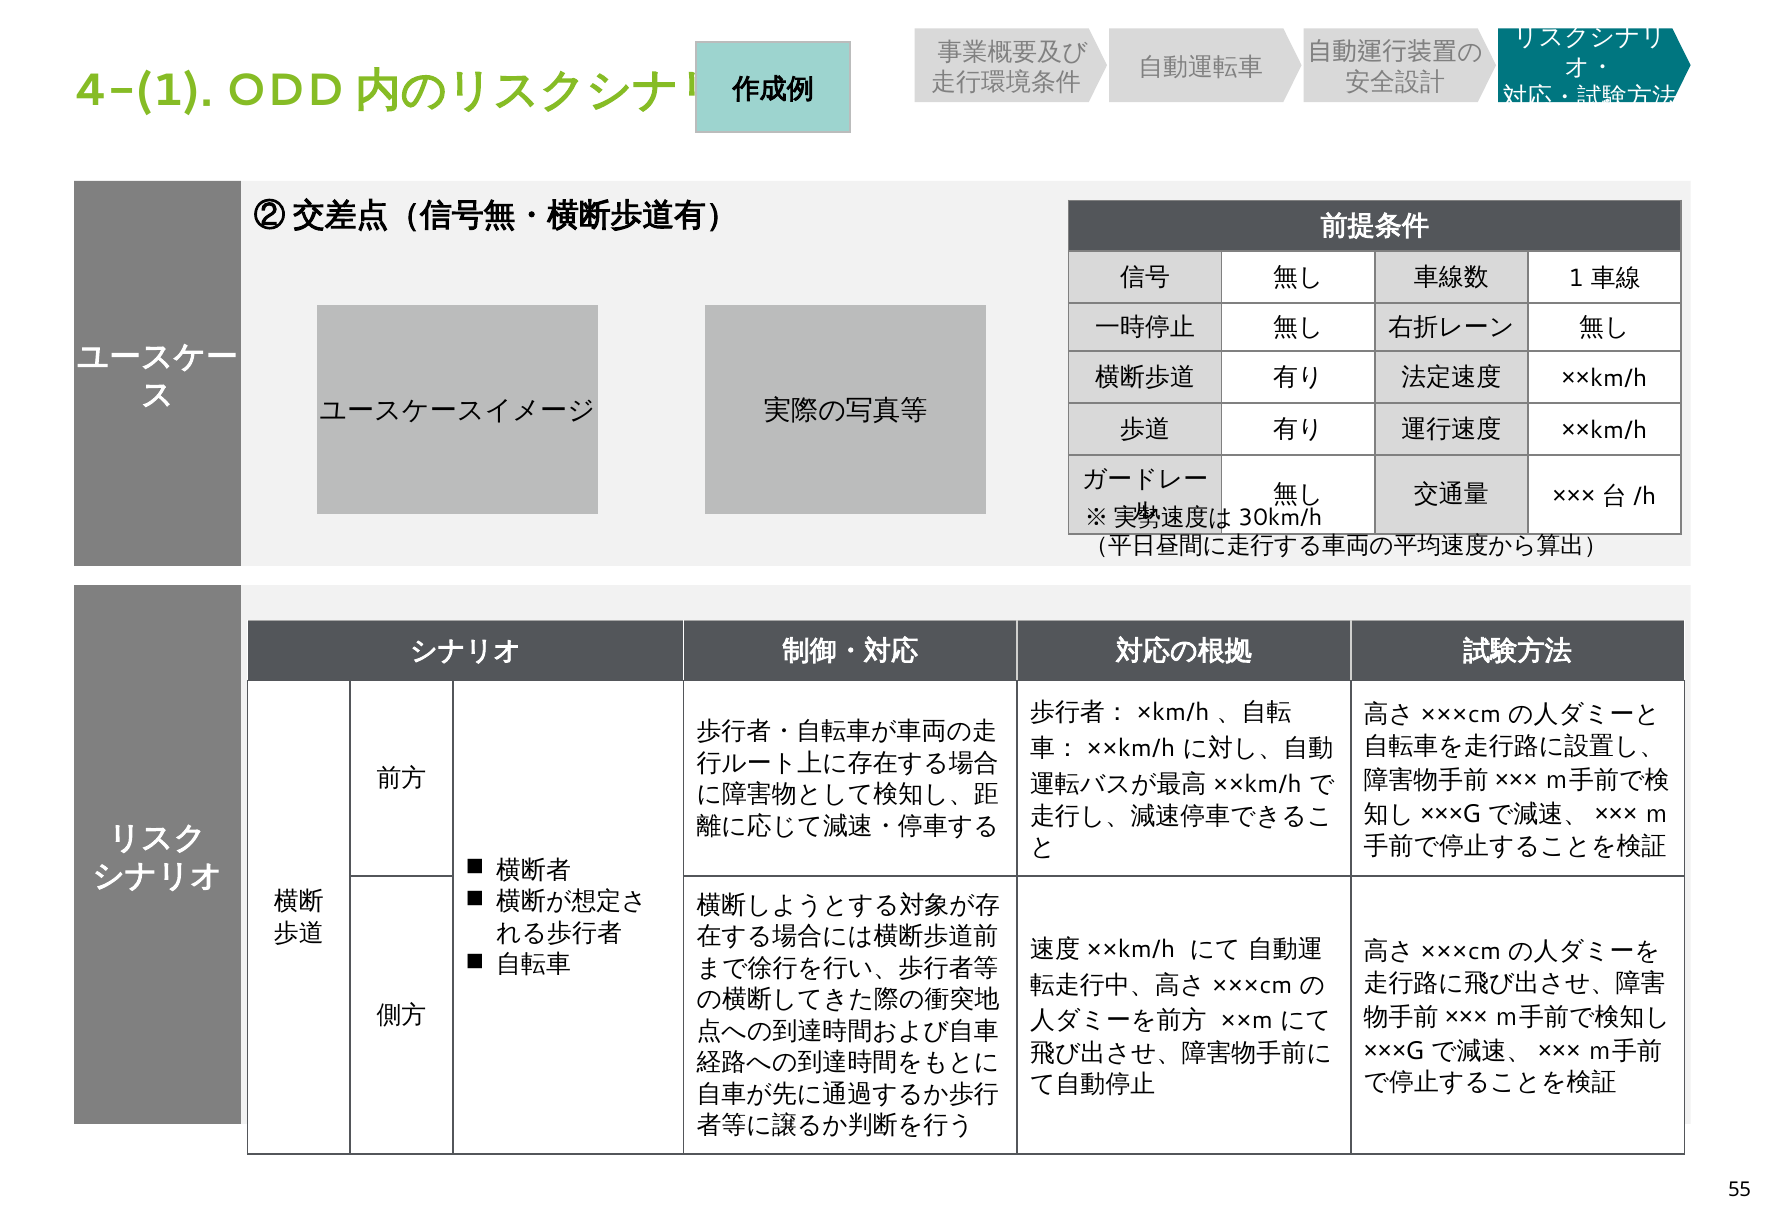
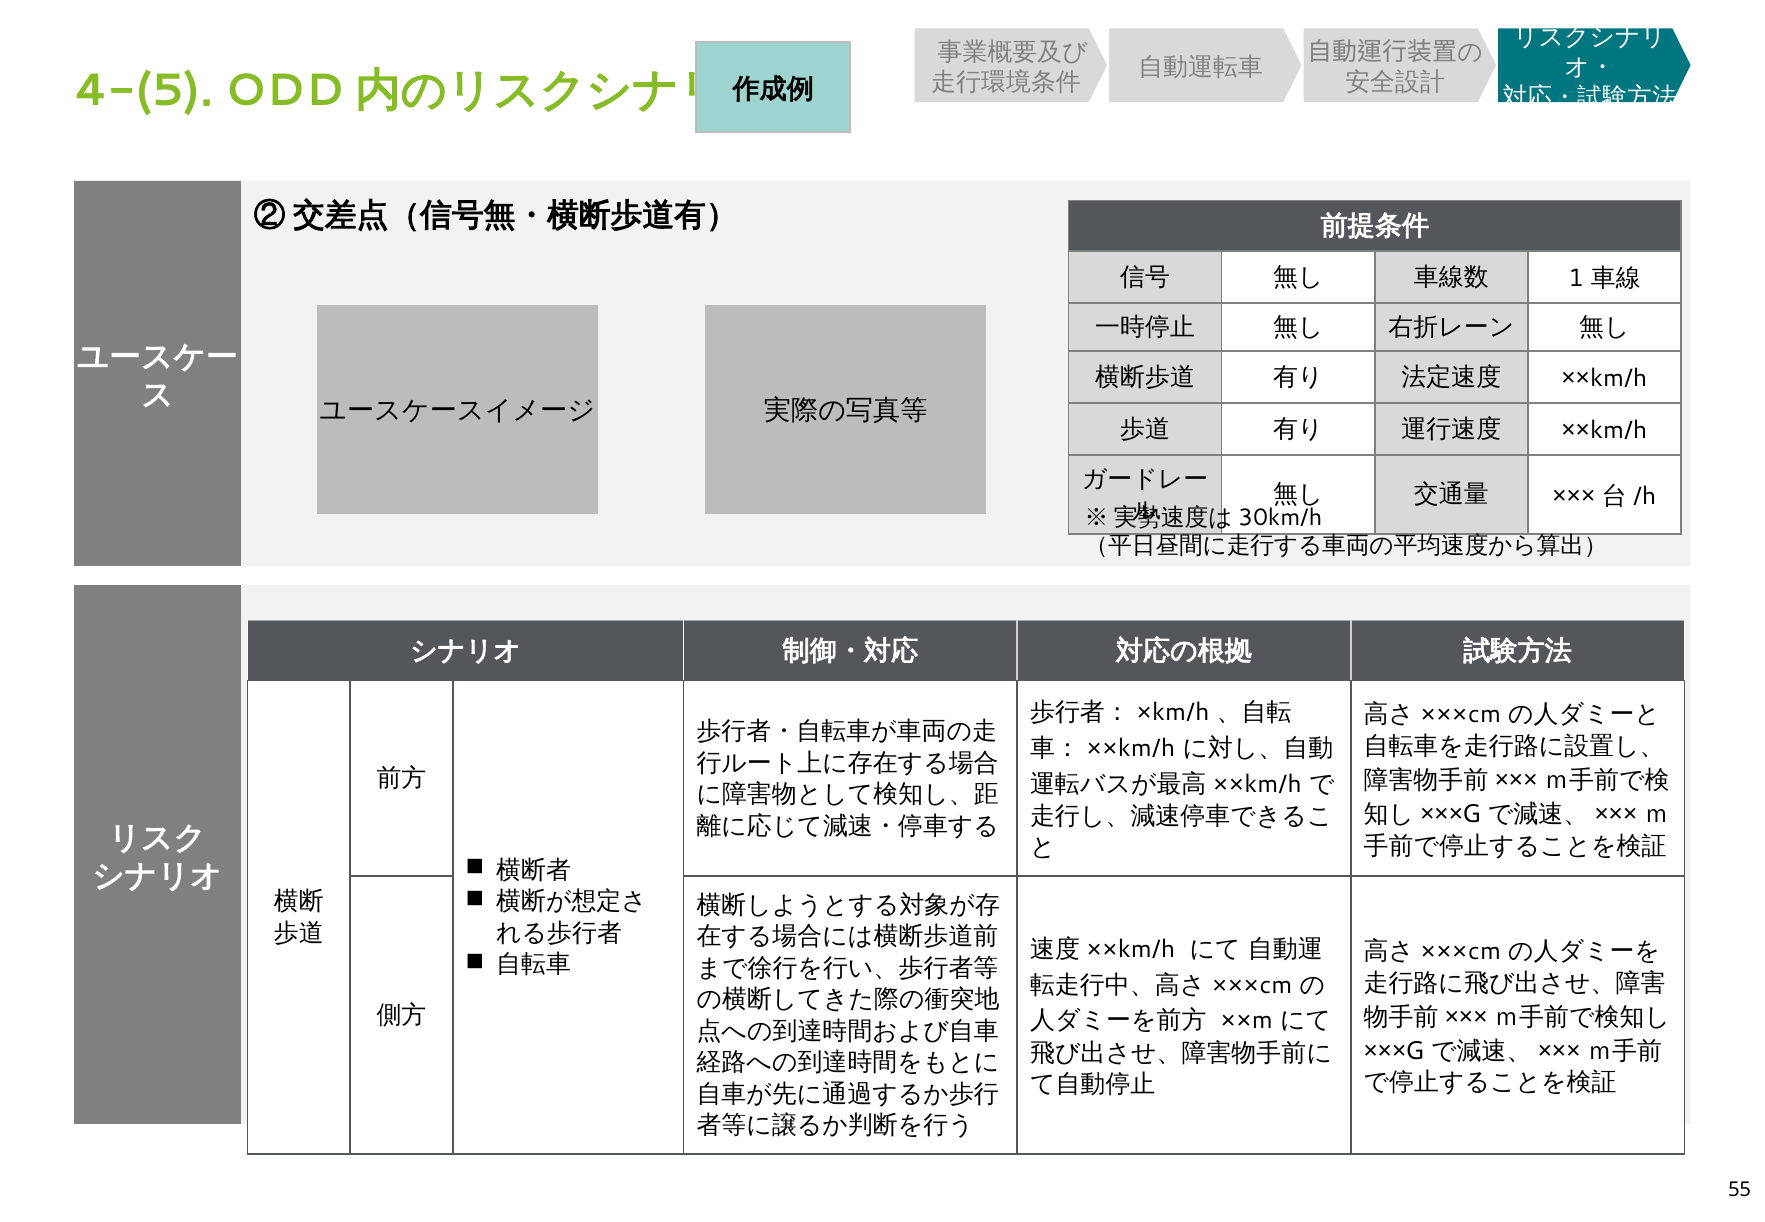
4-(1: 4-(1 -> 4-(5
